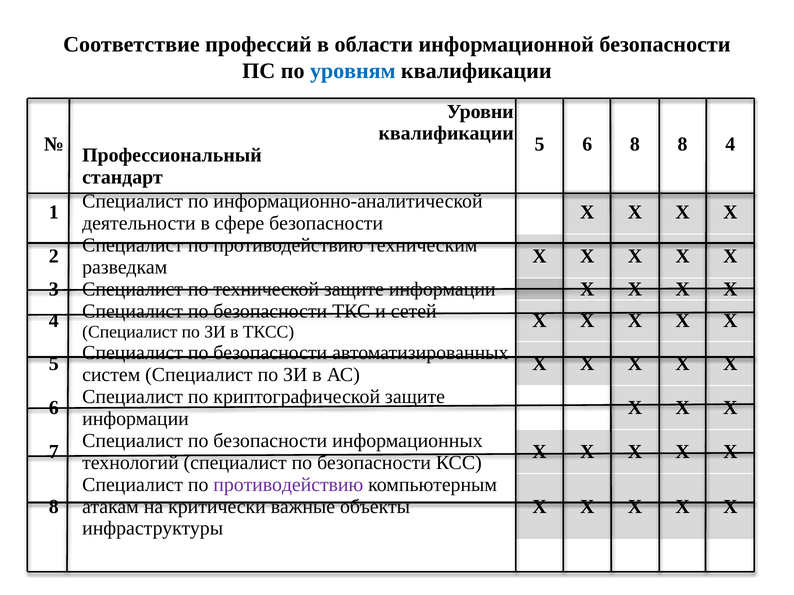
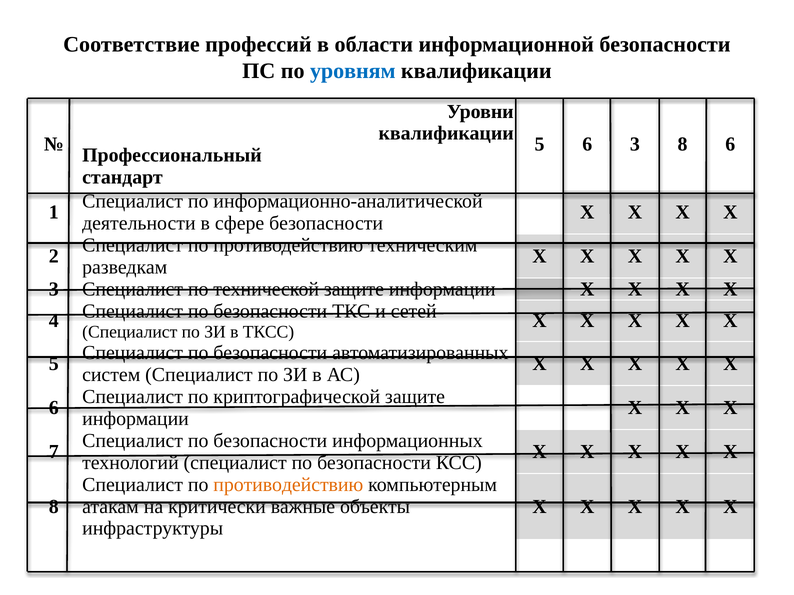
6 8: 8 -> 3
8 4: 4 -> 6
противодействию at (288, 485) colour: purple -> orange
